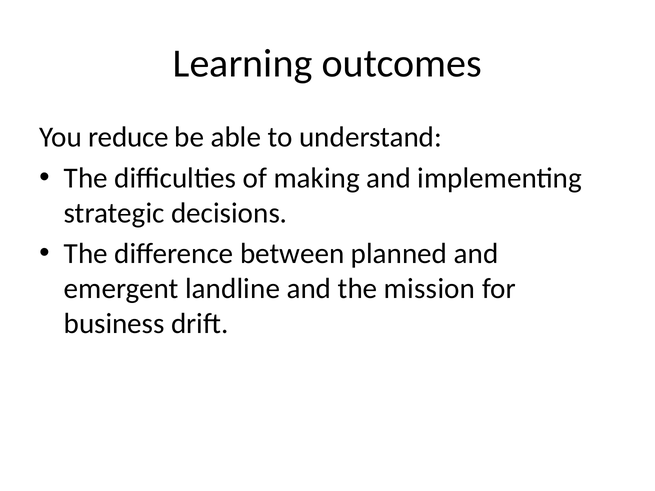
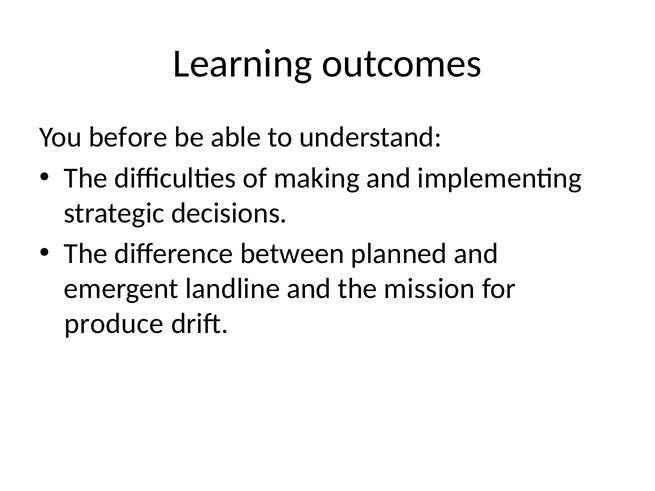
reduce: reduce -> before
business: business -> produce
